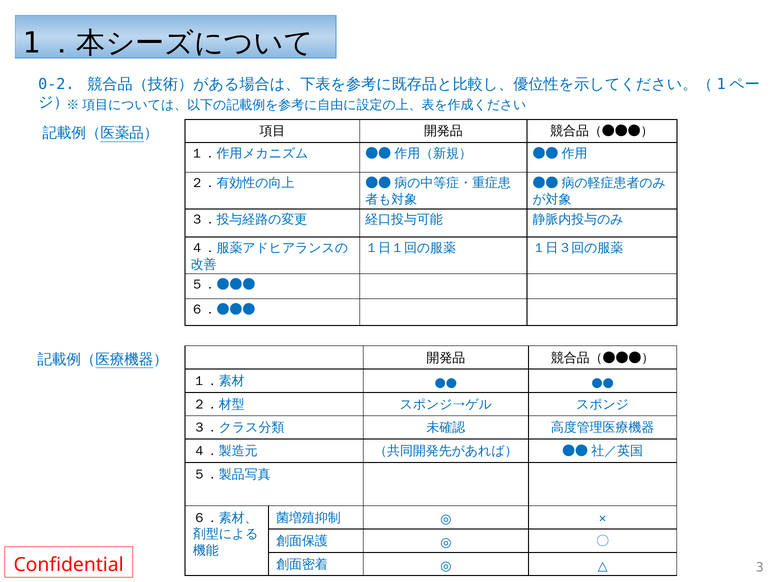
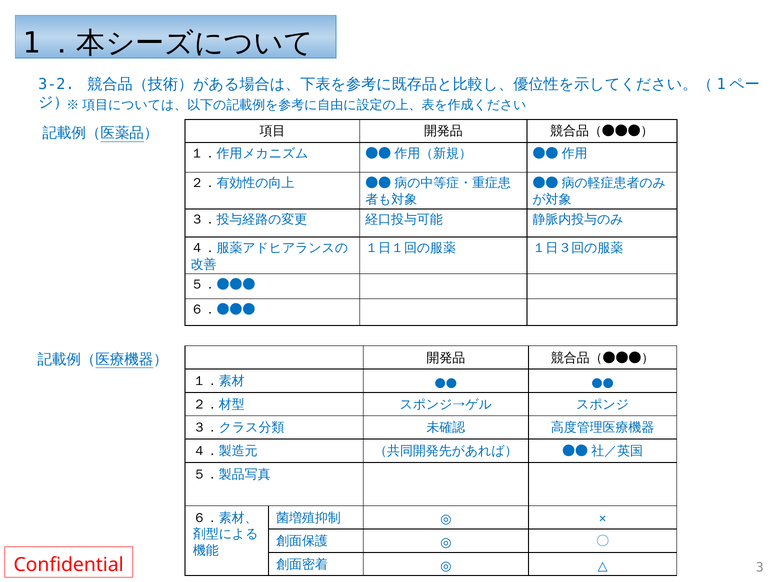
0-2: 0-2 -> 3-2
